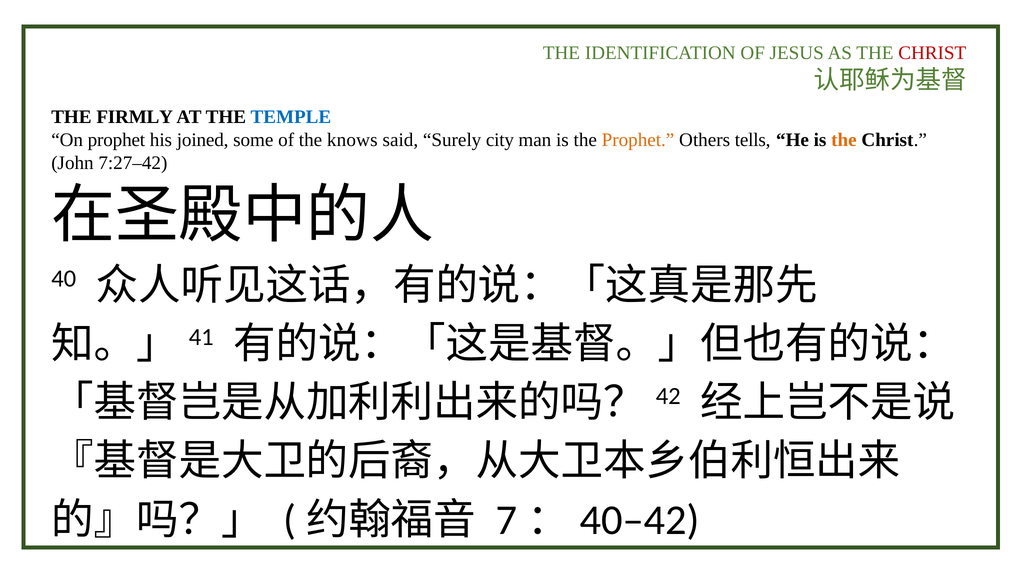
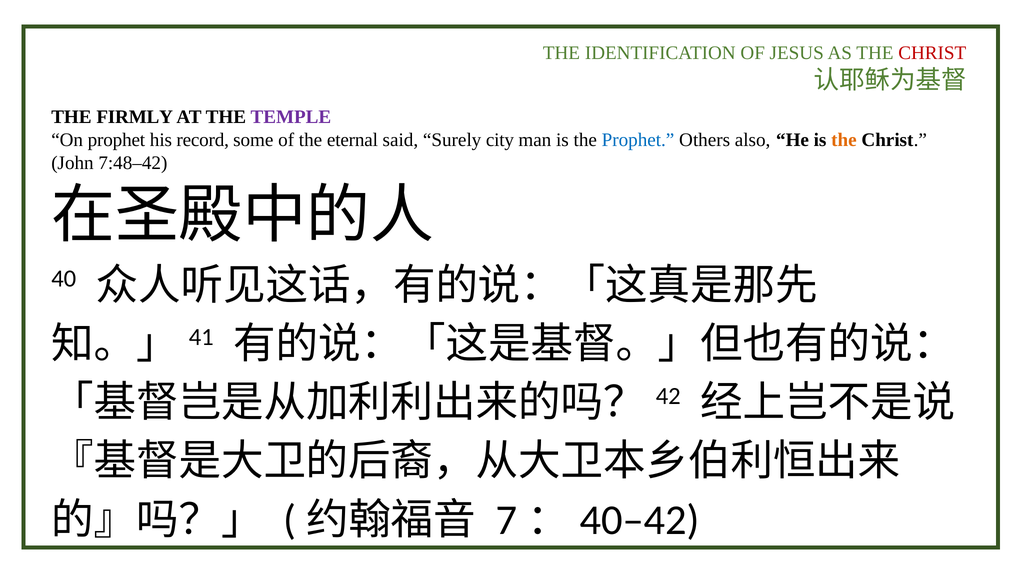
TEMPLE colour: blue -> purple
joined: joined -> record
knows: knows -> eternal
Prophet at (638, 140) colour: orange -> blue
tells: tells -> also
7:27–42: 7:27–42 -> 7:48–42
